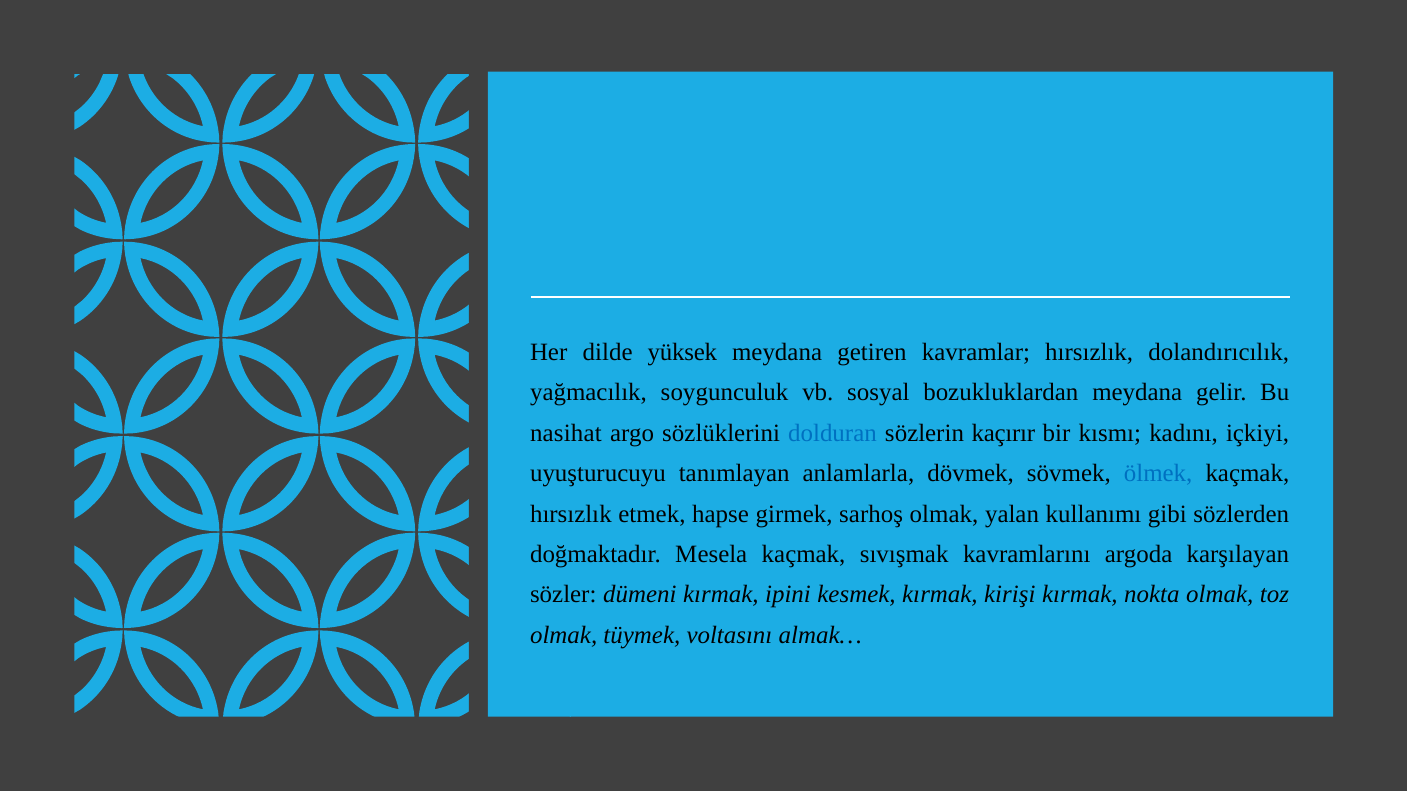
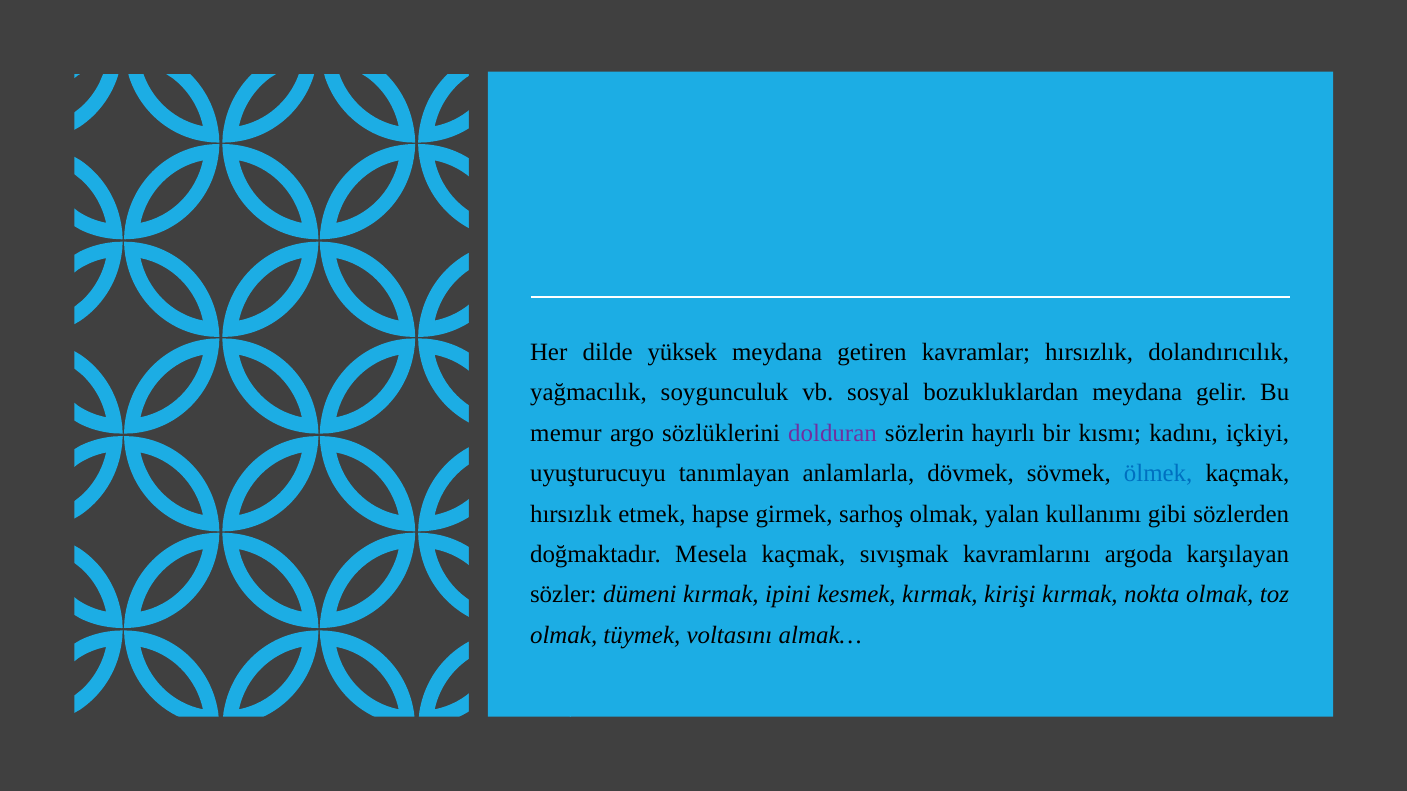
nasihat: nasihat -> memur
dolduran colour: blue -> purple
kaçırır: kaçırır -> hayırlı
